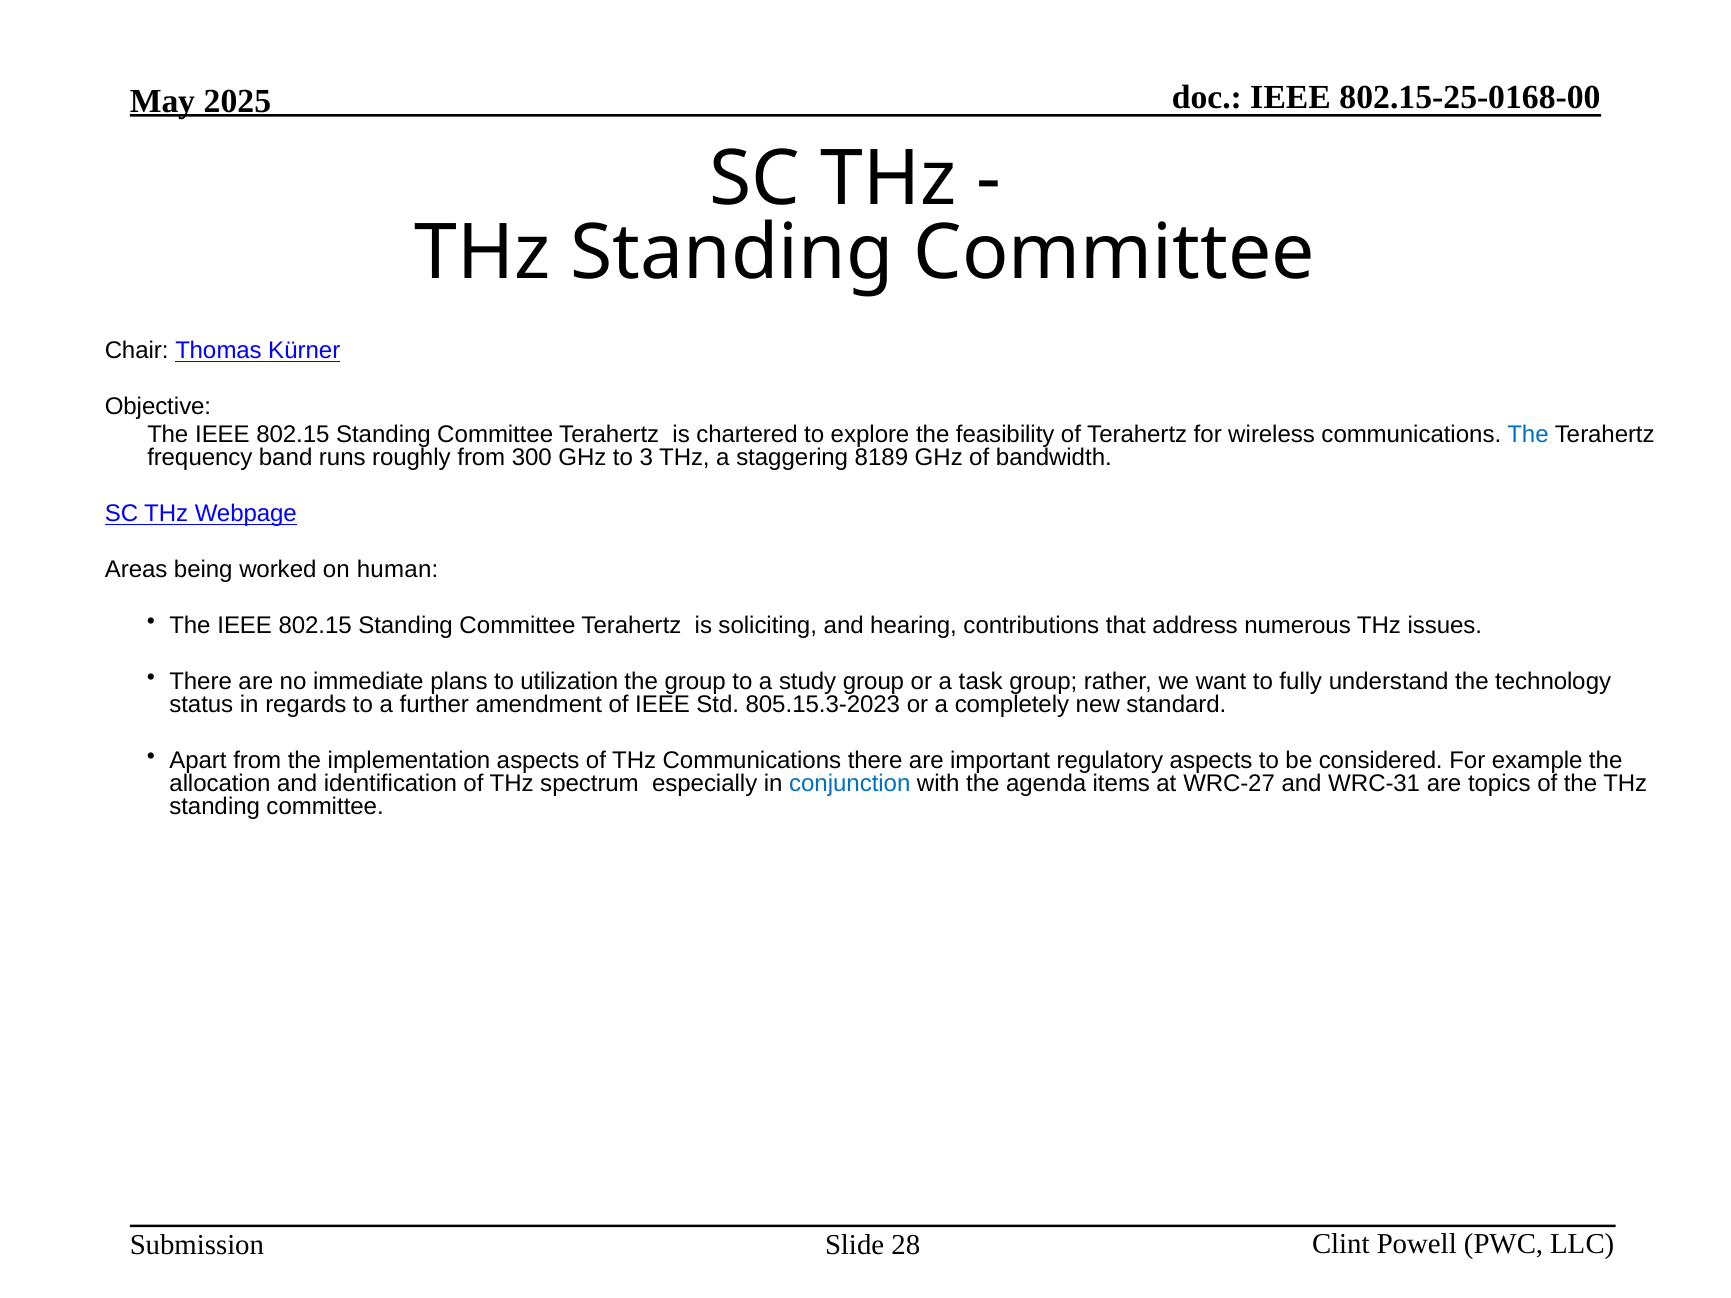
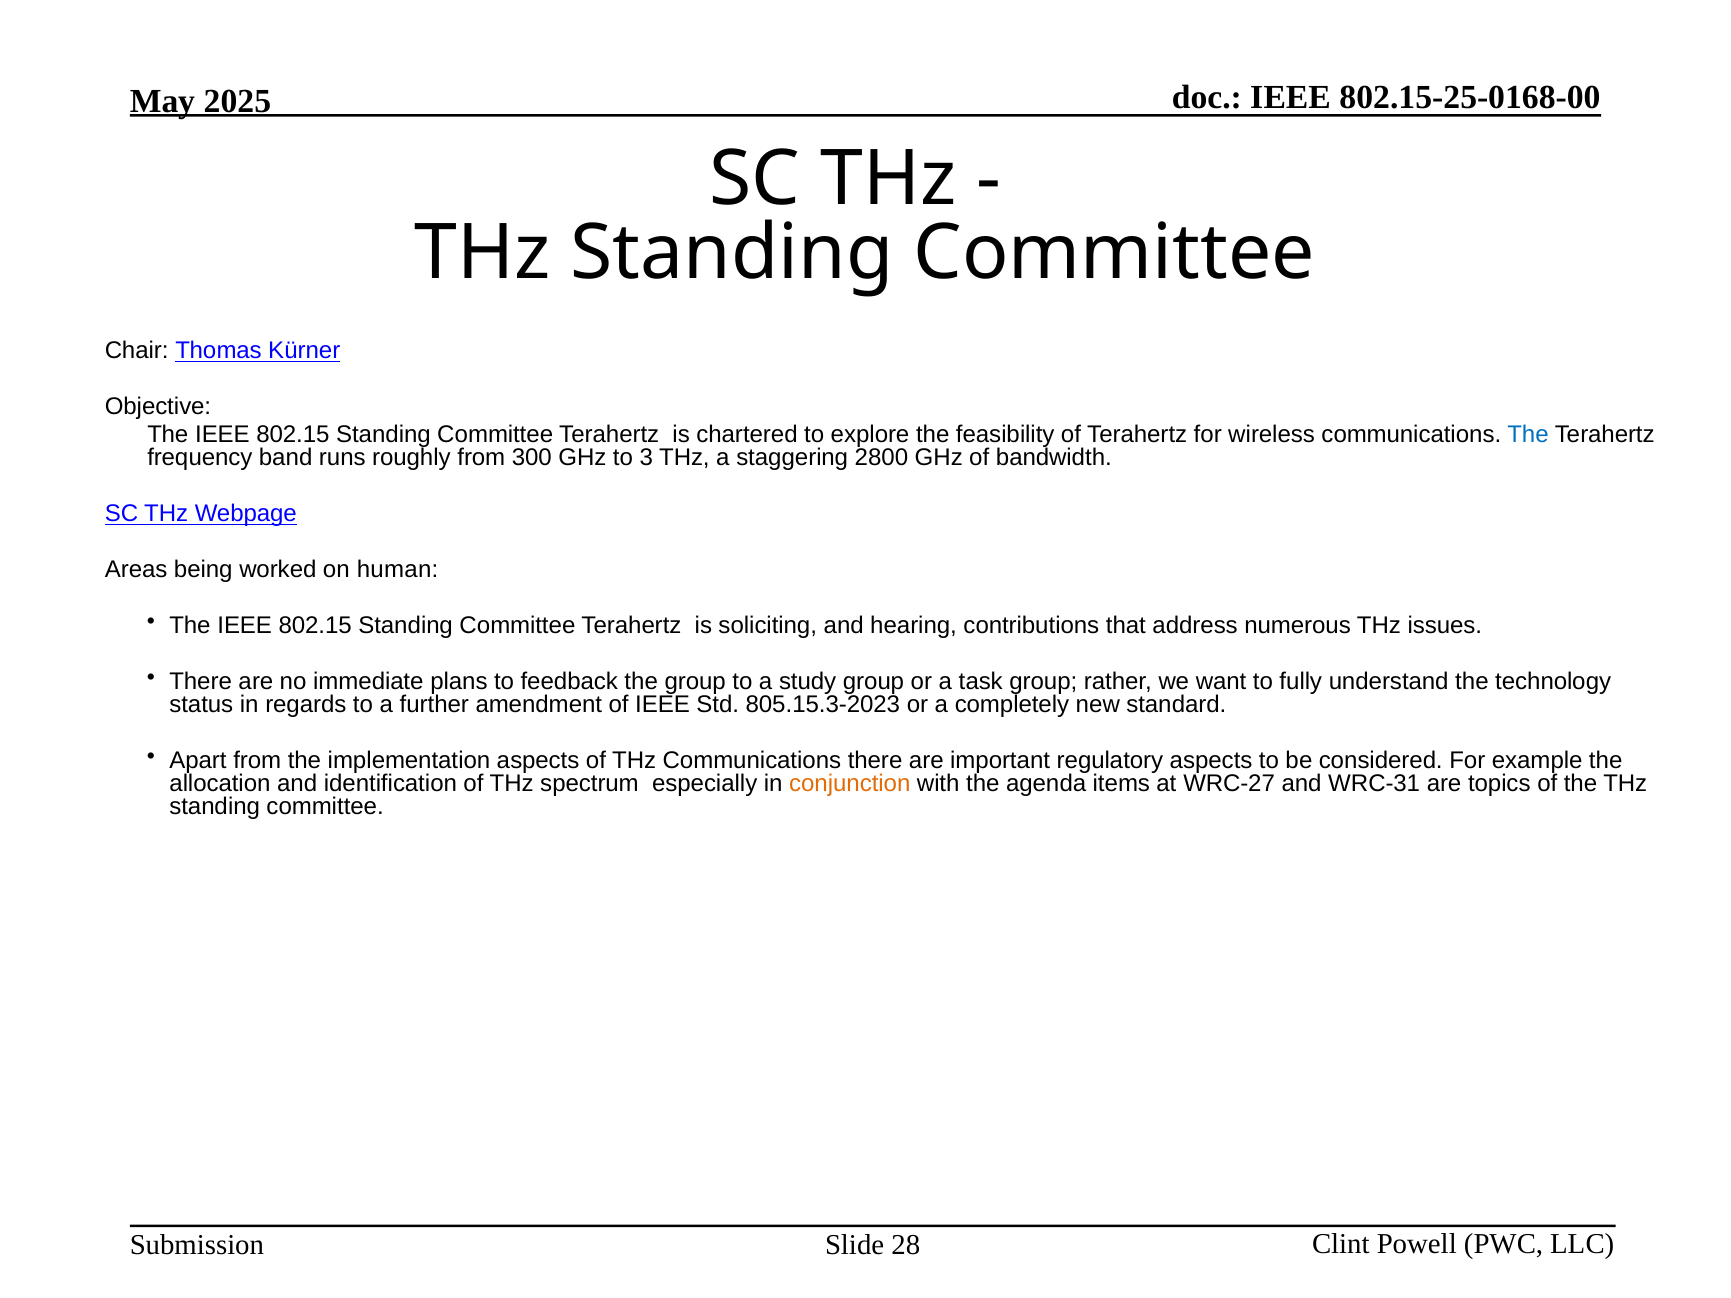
8189: 8189 -> 2800
utilization: utilization -> feedback
conjunction colour: blue -> orange
